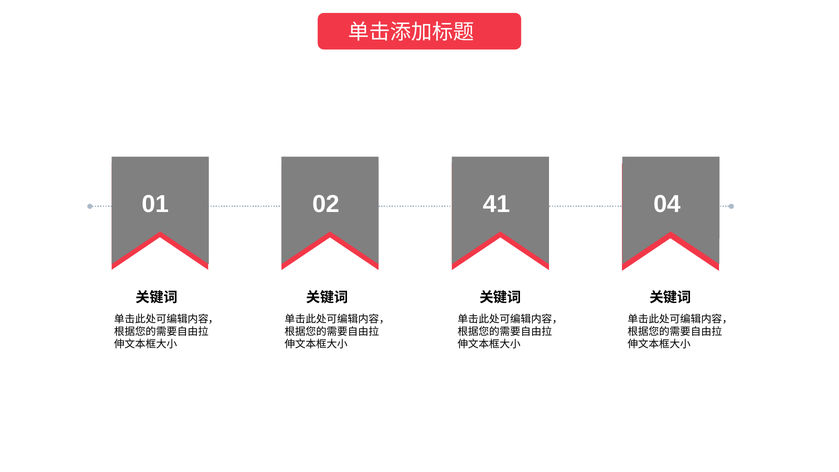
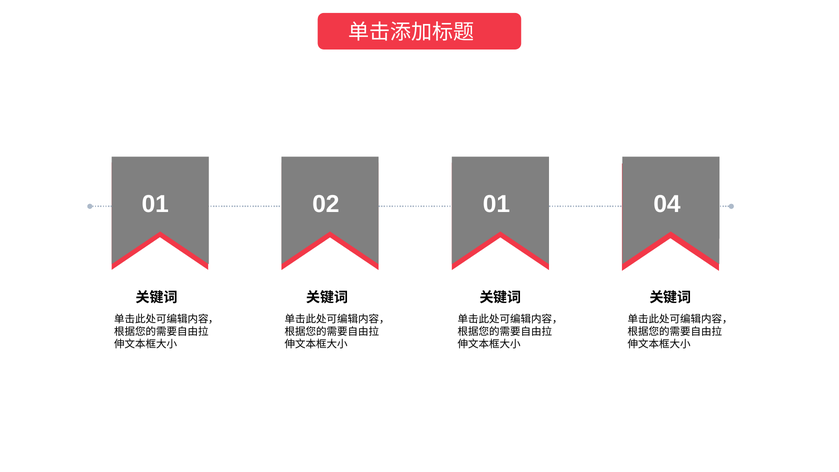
02 41: 41 -> 01
